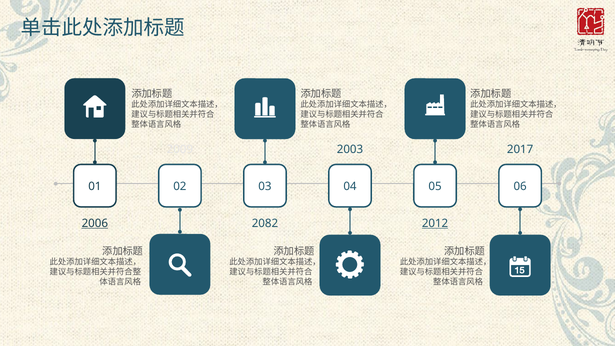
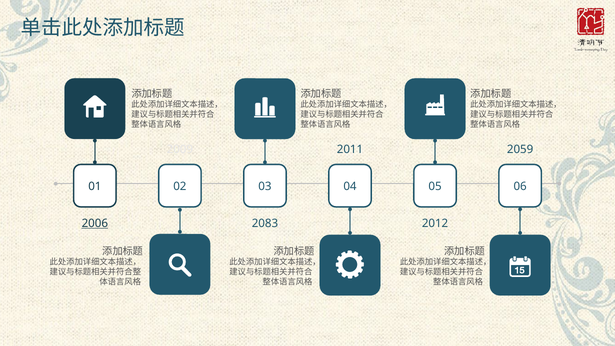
2003: 2003 -> 2011
2017: 2017 -> 2059
2082: 2082 -> 2083
2012 underline: present -> none
